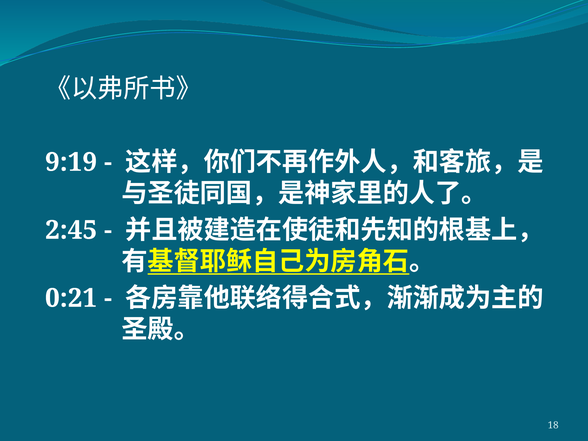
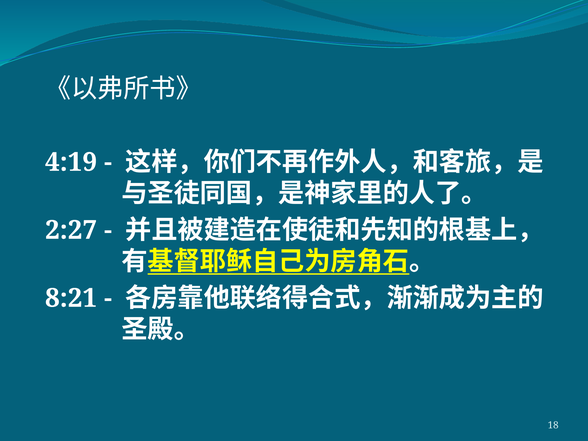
9:19: 9:19 -> 4:19
2:45: 2:45 -> 2:27
0:21: 0:21 -> 8:21
